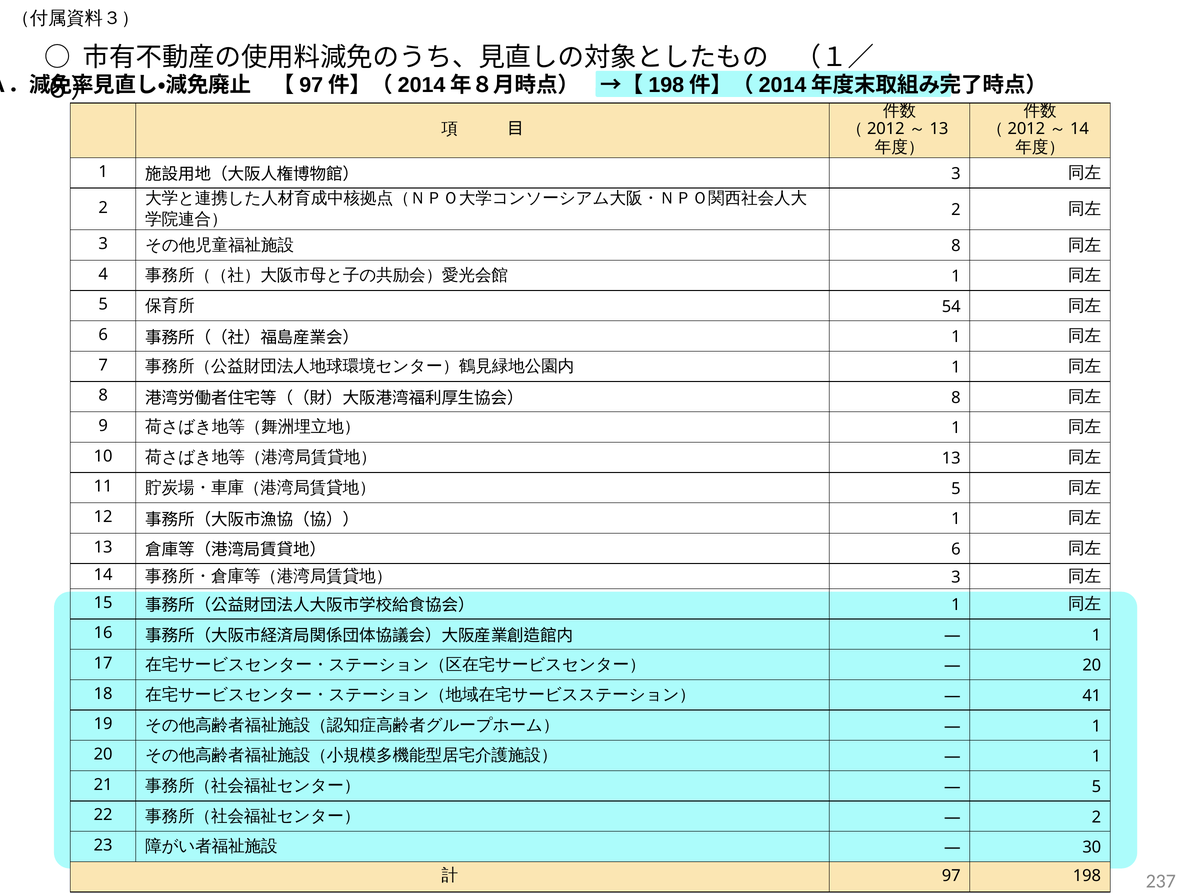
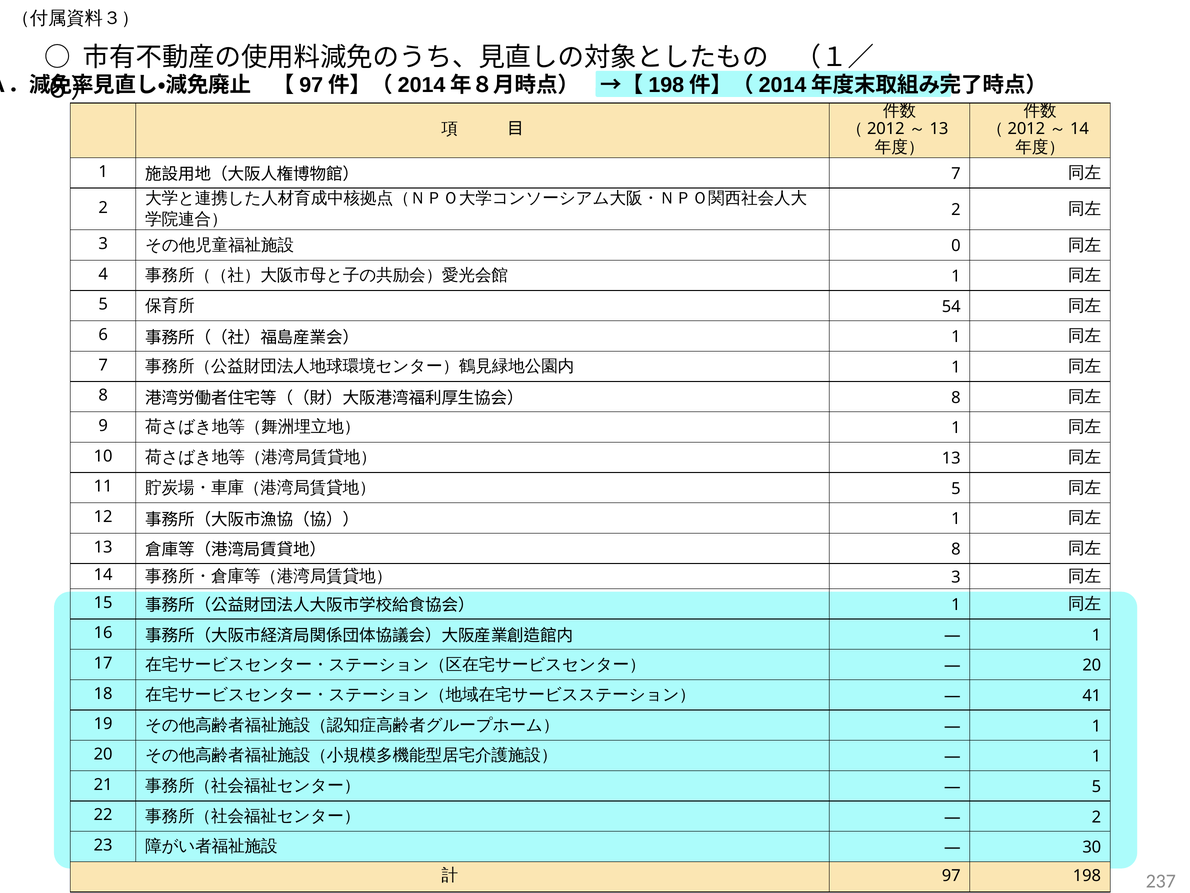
3 at (956, 174): 3 -> 7
8 at (956, 246): 8 -> 0
6 at (956, 549): 6 -> 8
